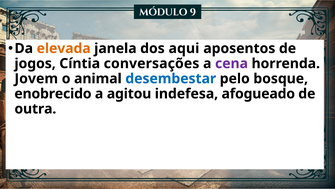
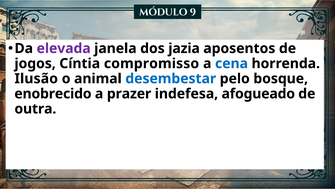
elevada colour: orange -> purple
aqui: aqui -> jazia
conversações: conversações -> compromisso
cena colour: purple -> blue
Jovem: Jovem -> Ilusão
agitou: agitou -> prazer
